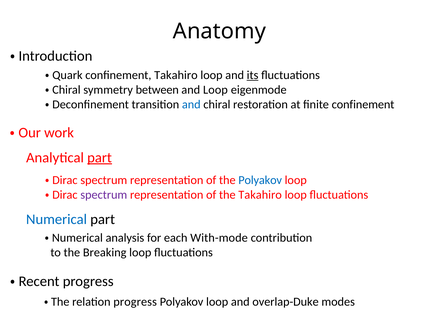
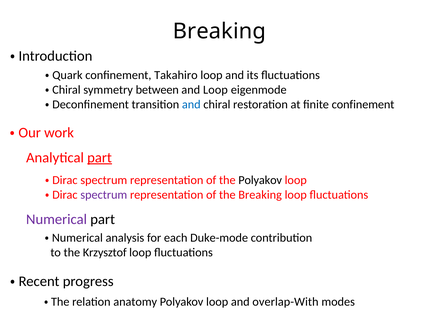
Anatomy at (219, 31): Anatomy -> Breaking
its underline: present -> none
Polyakov at (260, 180) colour: blue -> black
the Takahiro: Takahiro -> Breaking
Numerical colour: blue -> purple
With-mode: With-mode -> Duke-mode
Breaking: Breaking -> Krzysztof
relation progress: progress -> anatomy
overlap-Duke: overlap-Duke -> overlap-With
